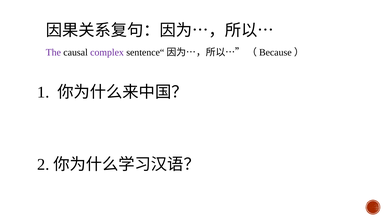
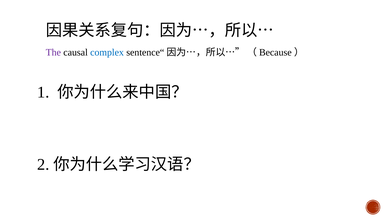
complex colour: purple -> blue
